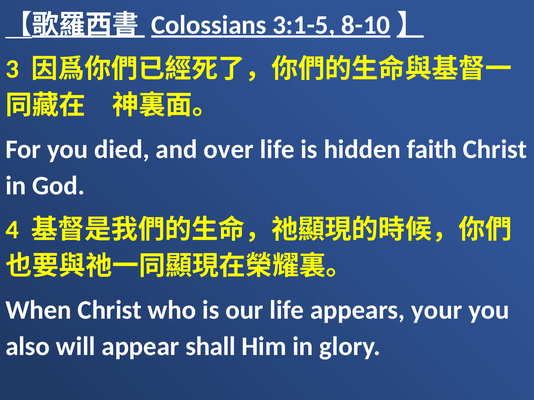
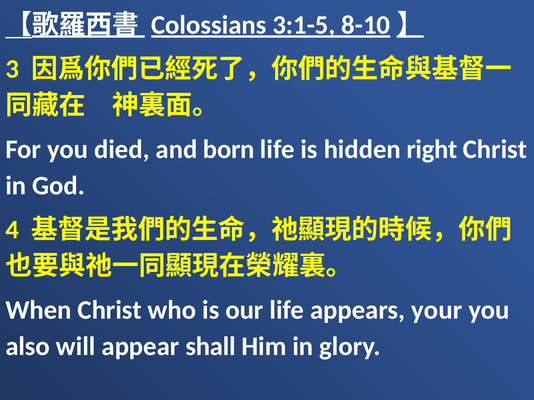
over: over -> born
faith: faith -> right
